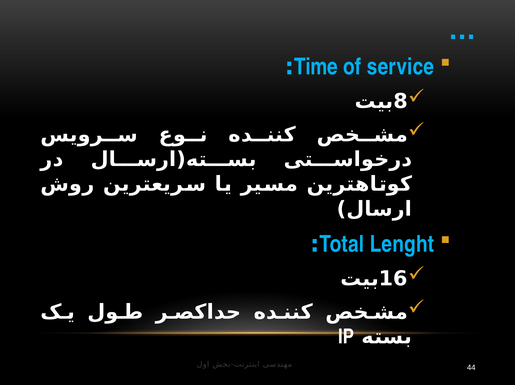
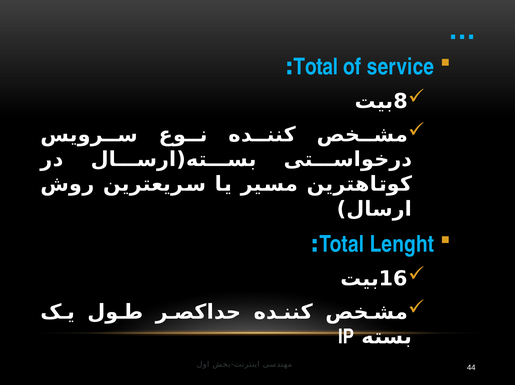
Time at (316, 67): Time -> Total
